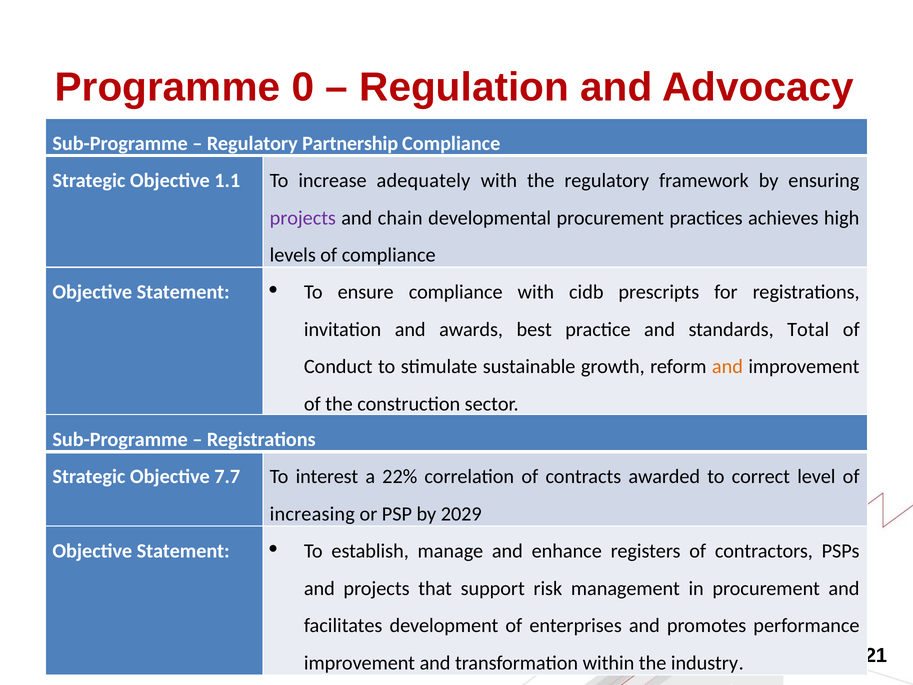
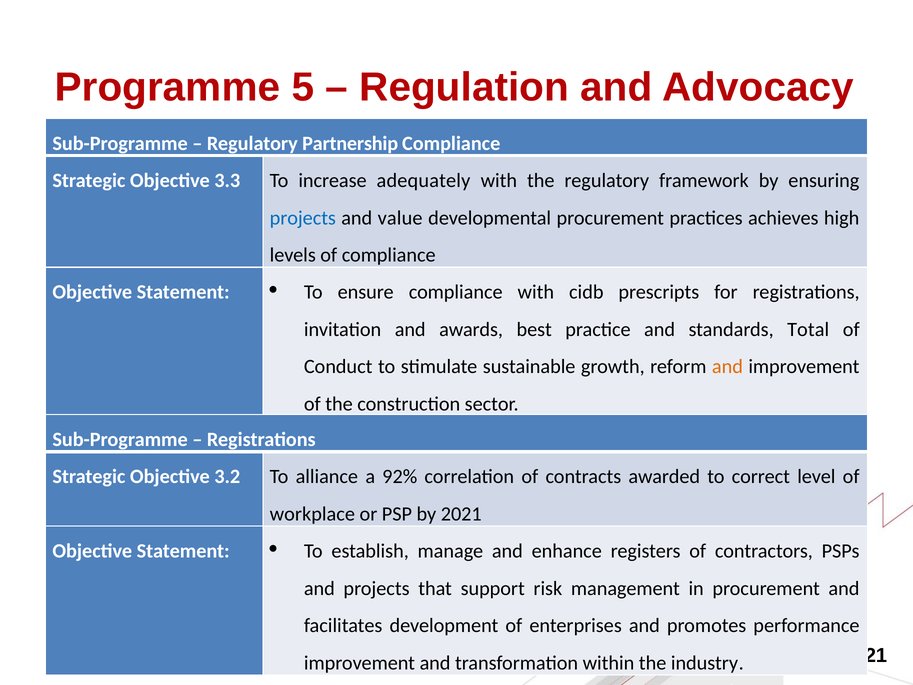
0: 0 -> 5
1.1: 1.1 -> 3.3
projects at (303, 218) colour: purple -> blue
chain: chain -> value
7.7: 7.7 -> 3.2
interest: interest -> alliance
22%: 22% -> 92%
increasing: increasing -> workplace
2029: 2029 -> 2021
